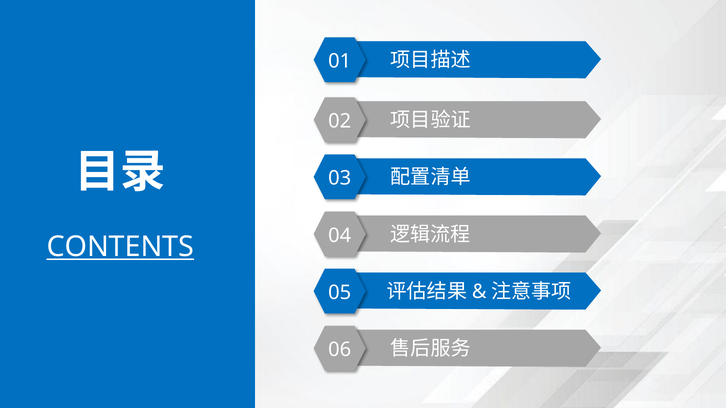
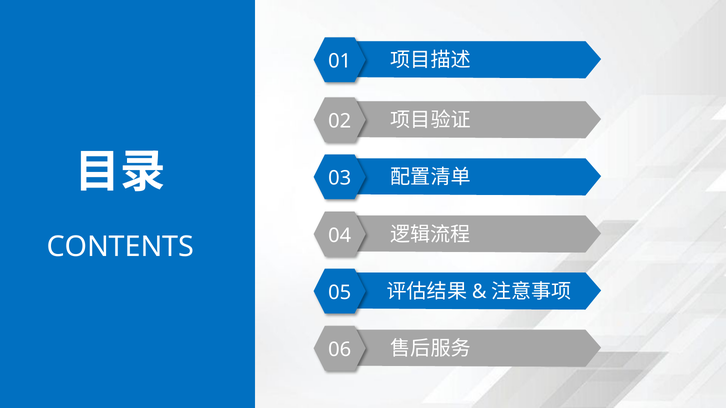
CONTENTS underline: present -> none
